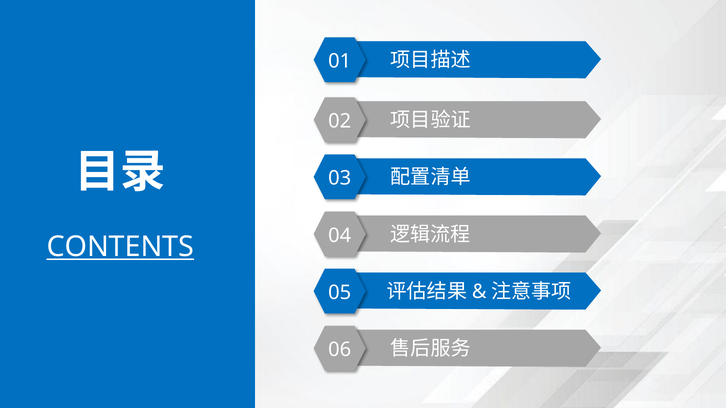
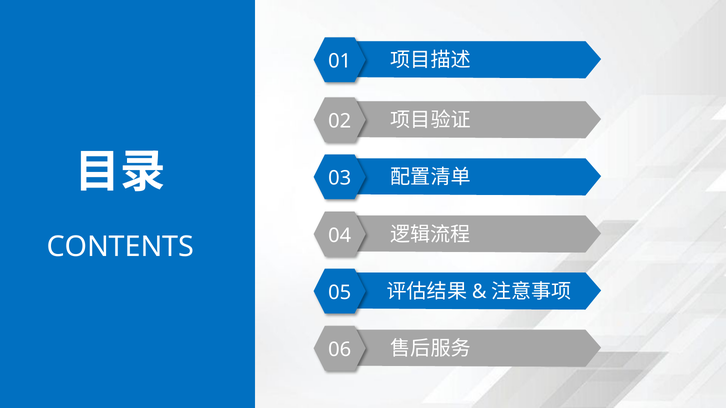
CONTENTS underline: present -> none
